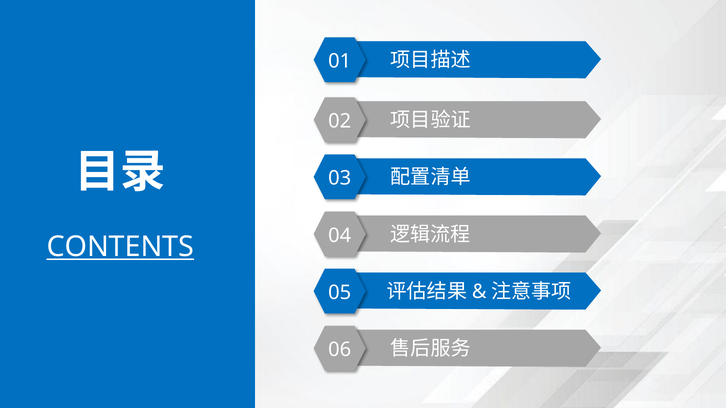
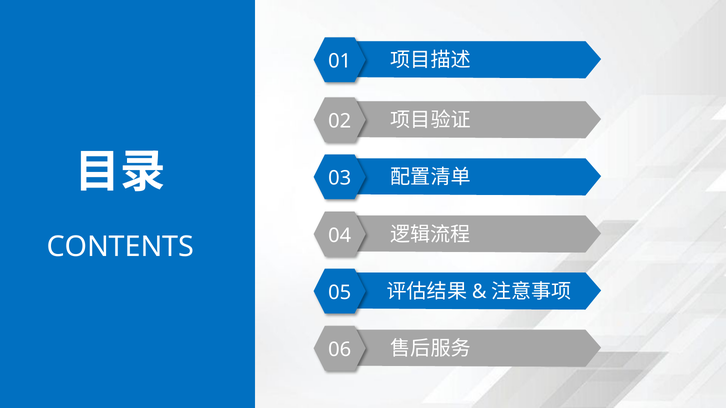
CONTENTS underline: present -> none
